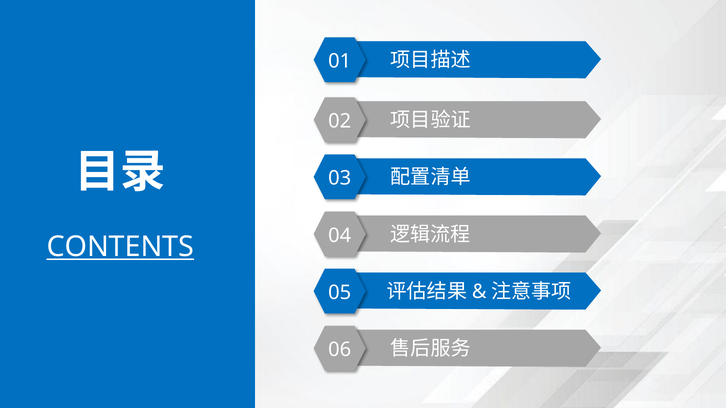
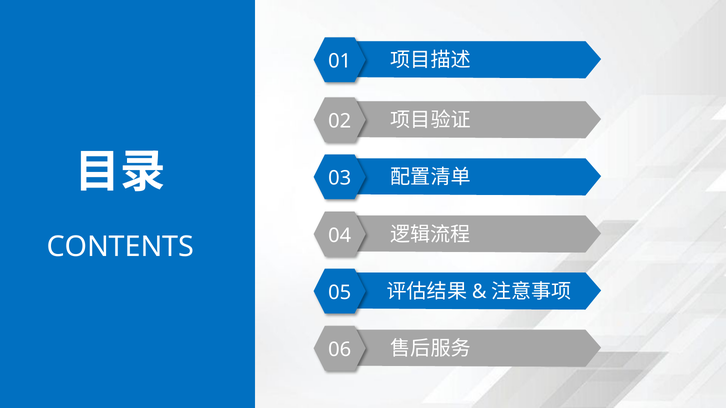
CONTENTS underline: present -> none
